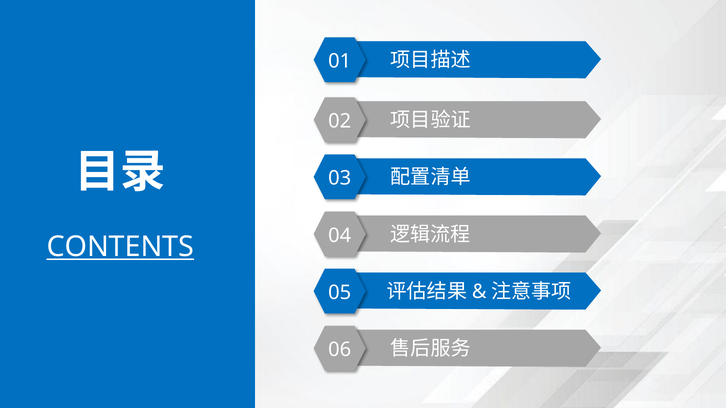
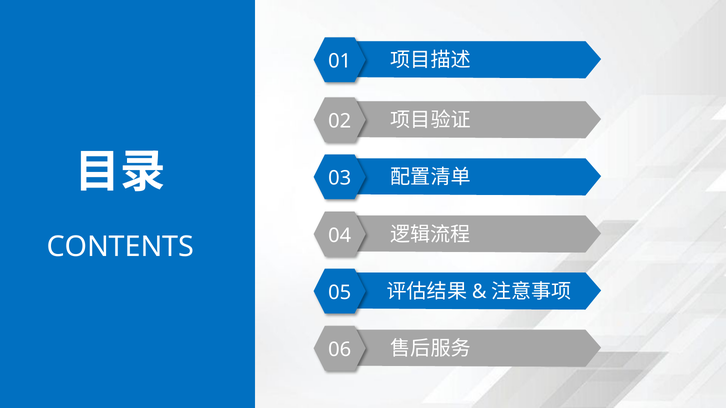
CONTENTS underline: present -> none
